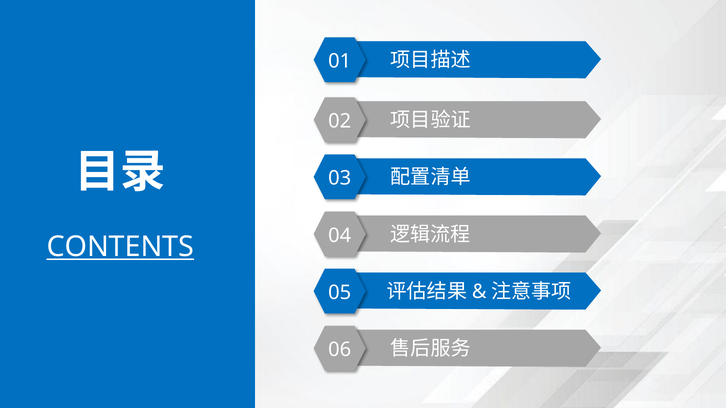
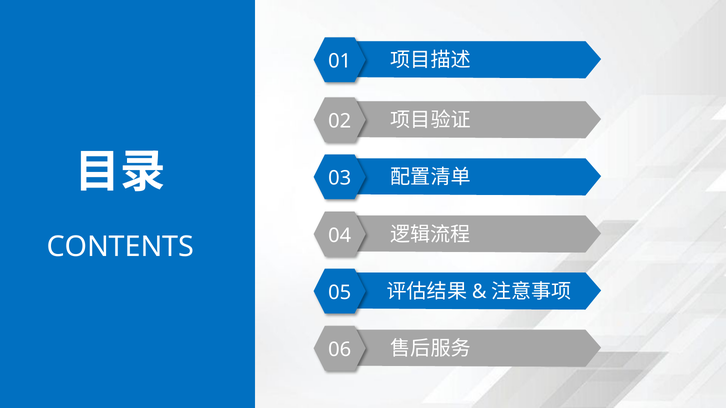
CONTENTS underline: present -> none
